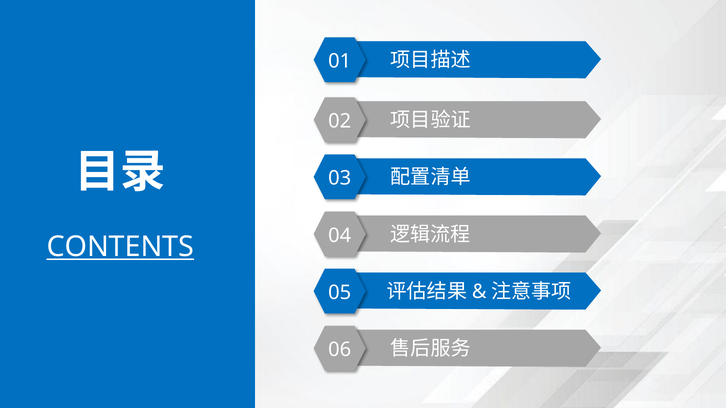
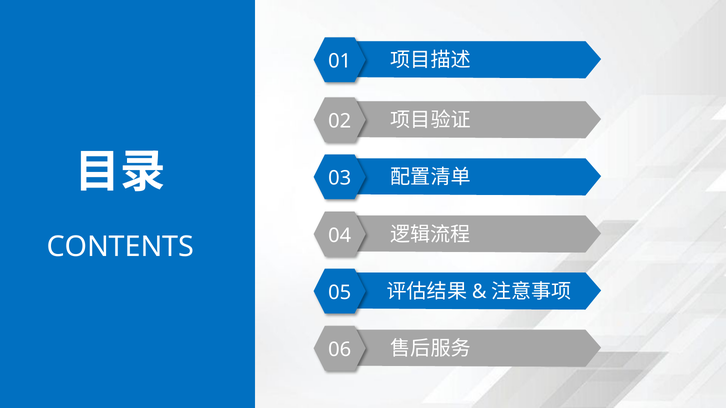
CONTENTS underline: present -> none
